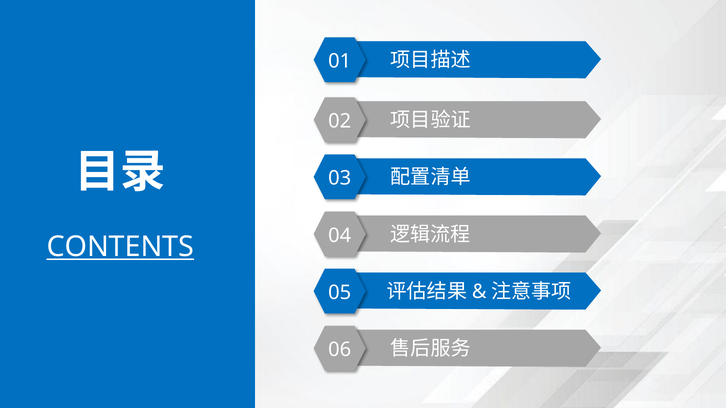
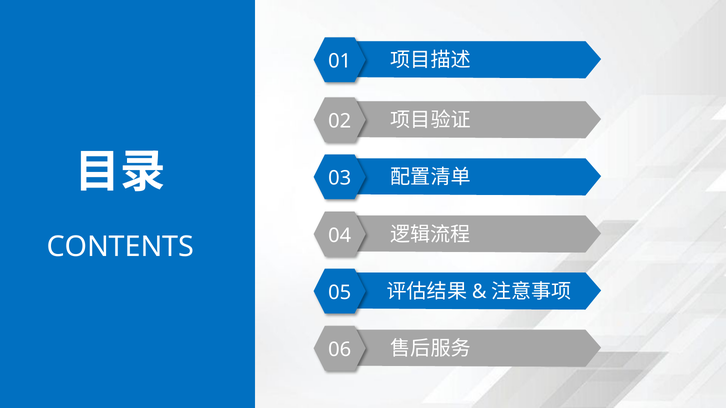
CONTENTS underline: present -> none
